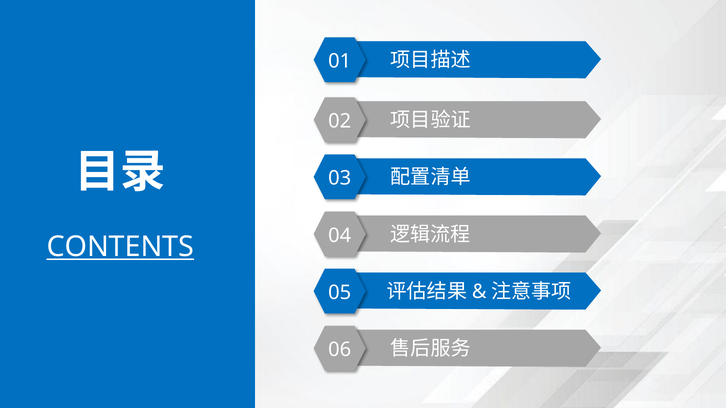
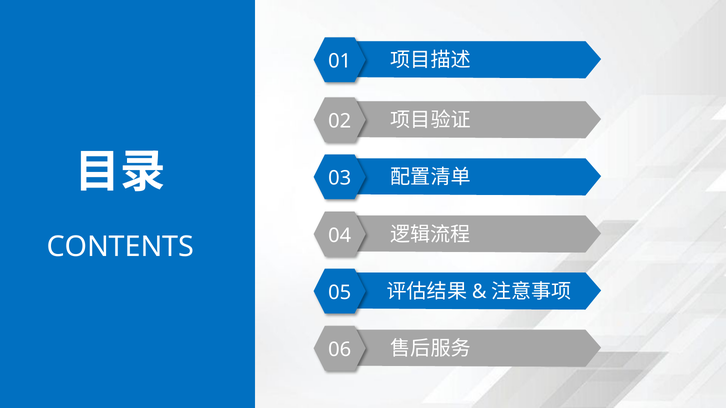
CONTENTS underline: present -> none
